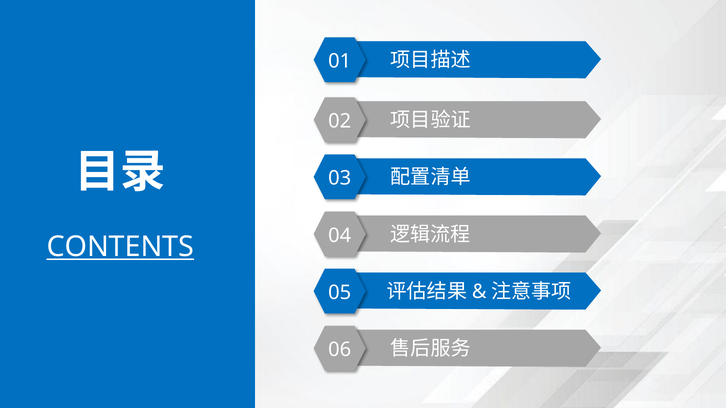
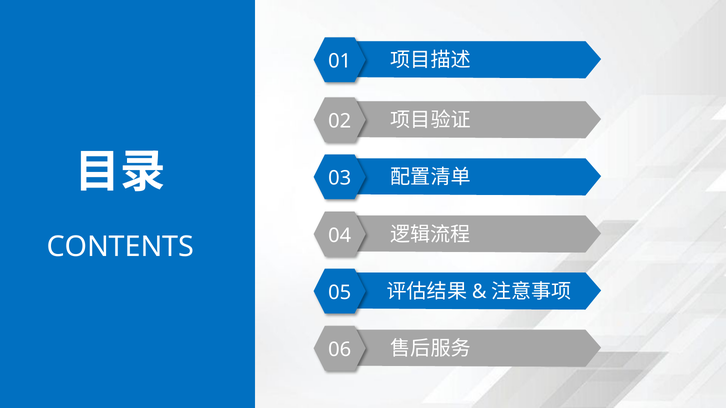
CONTENTS underline: present -> none
